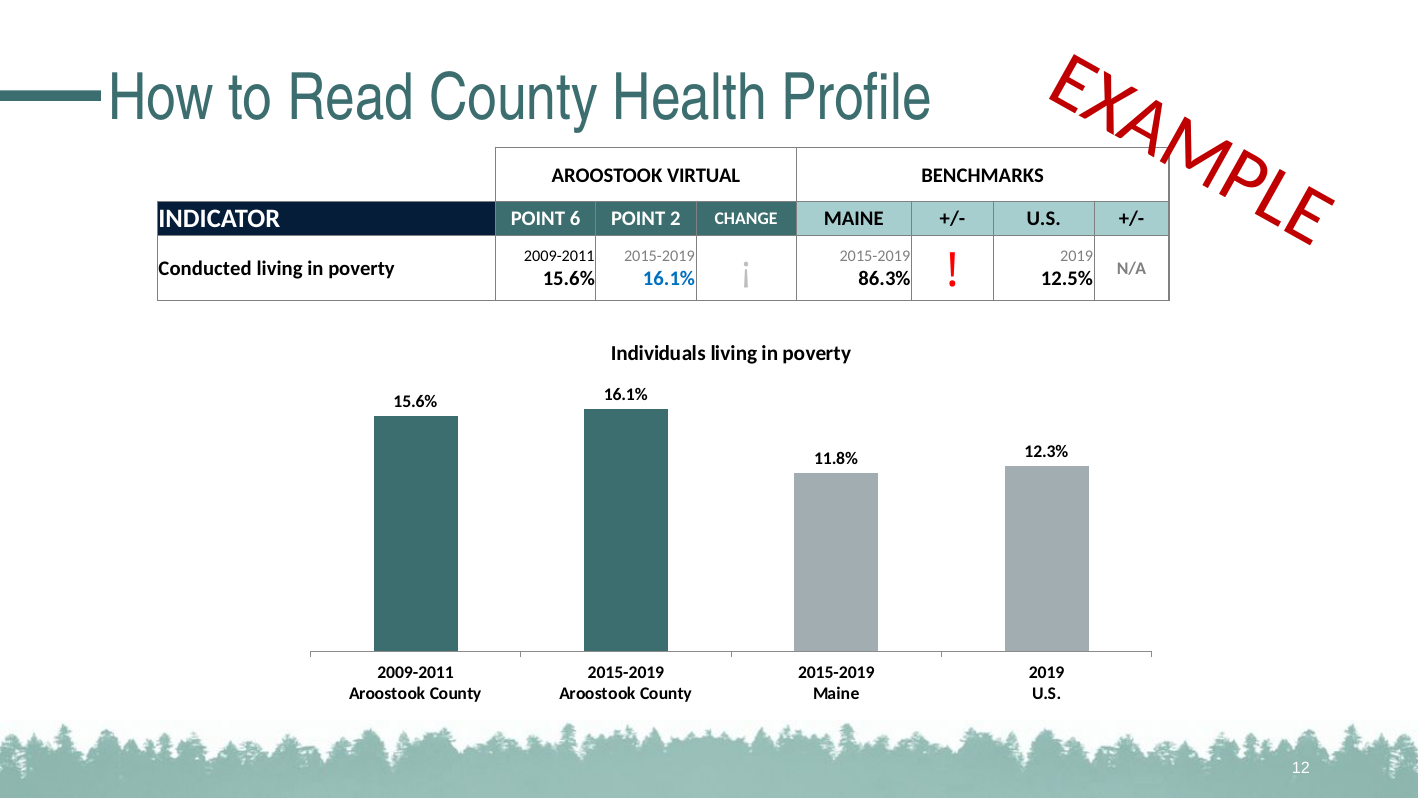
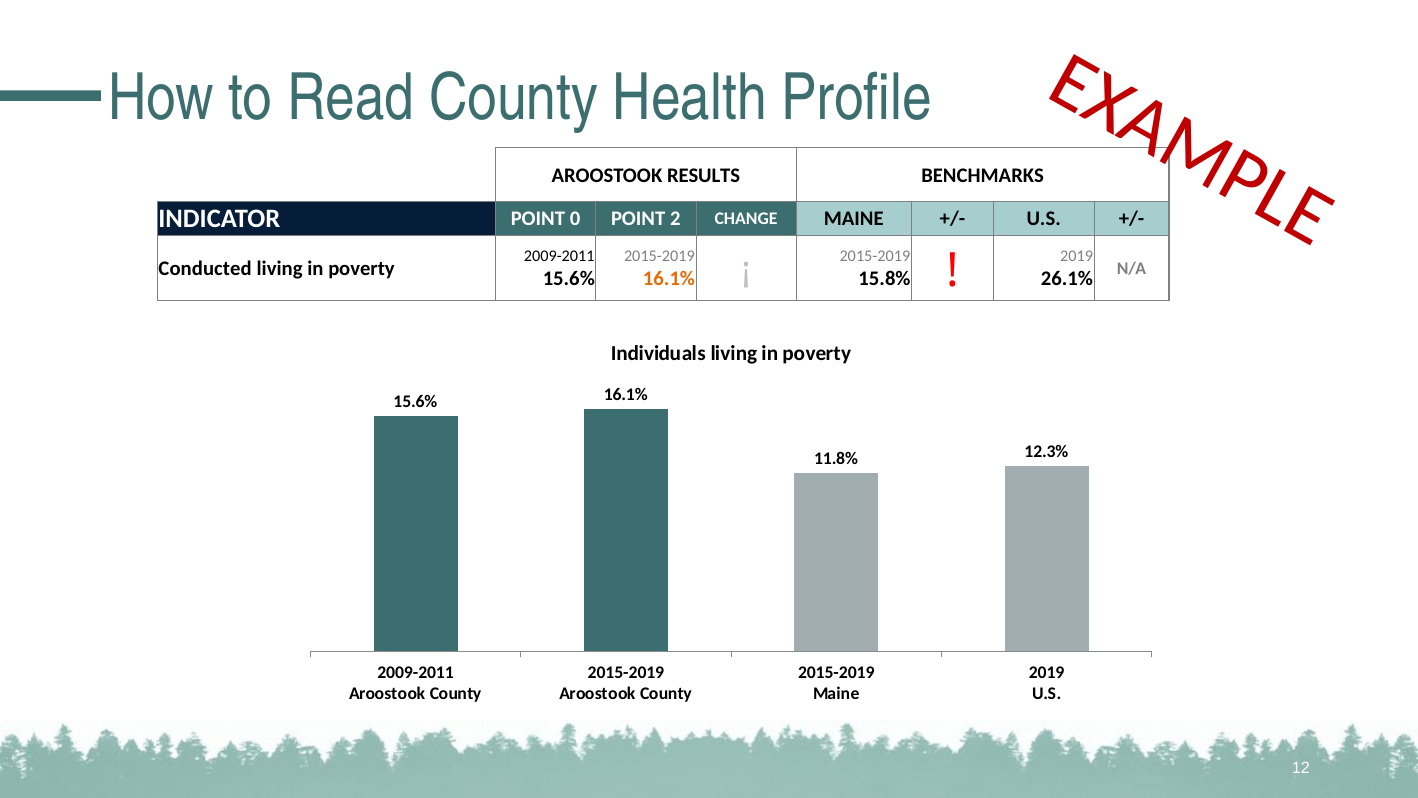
VIRTUAL: VIRTUAL -> RESULTS
6: 6 -> 0
16.1% at (669, 278) colour: blue -> orange
86.3%: 86.3% -> 15.8%
12.5%: 12.5% -> 26.1%
